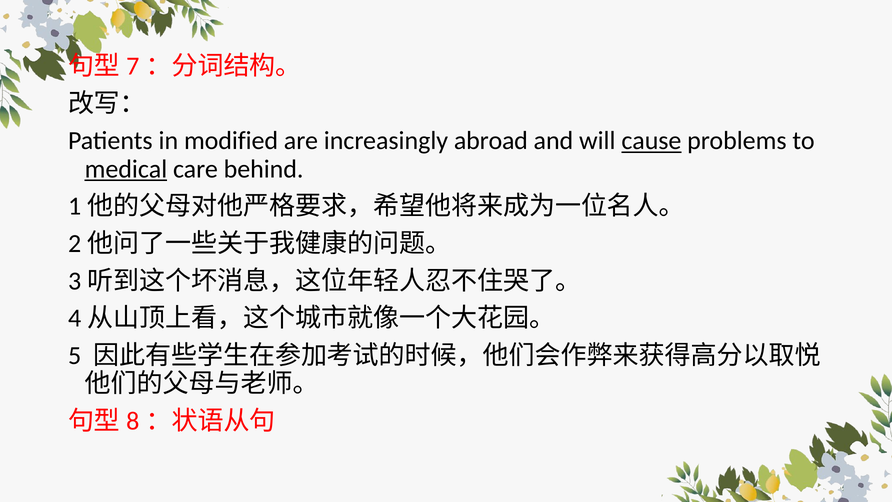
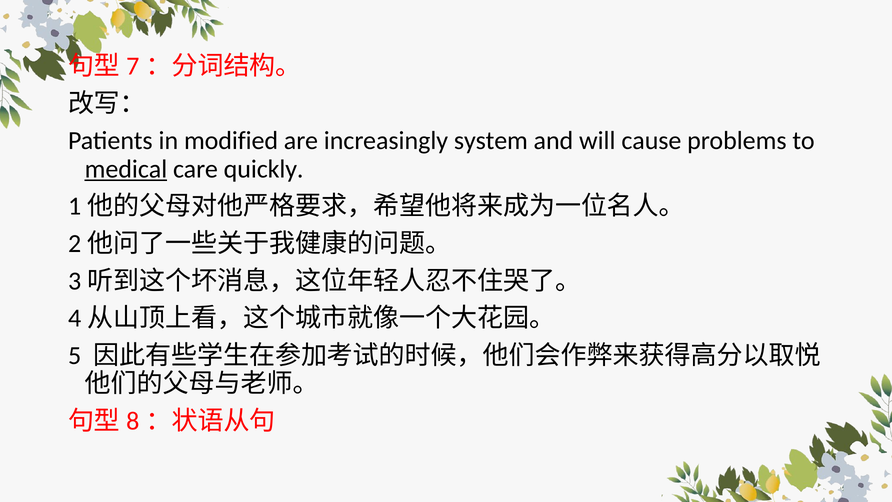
abroad: abroad -> system
cause underline: present -> none
behind: behind -> quickly
